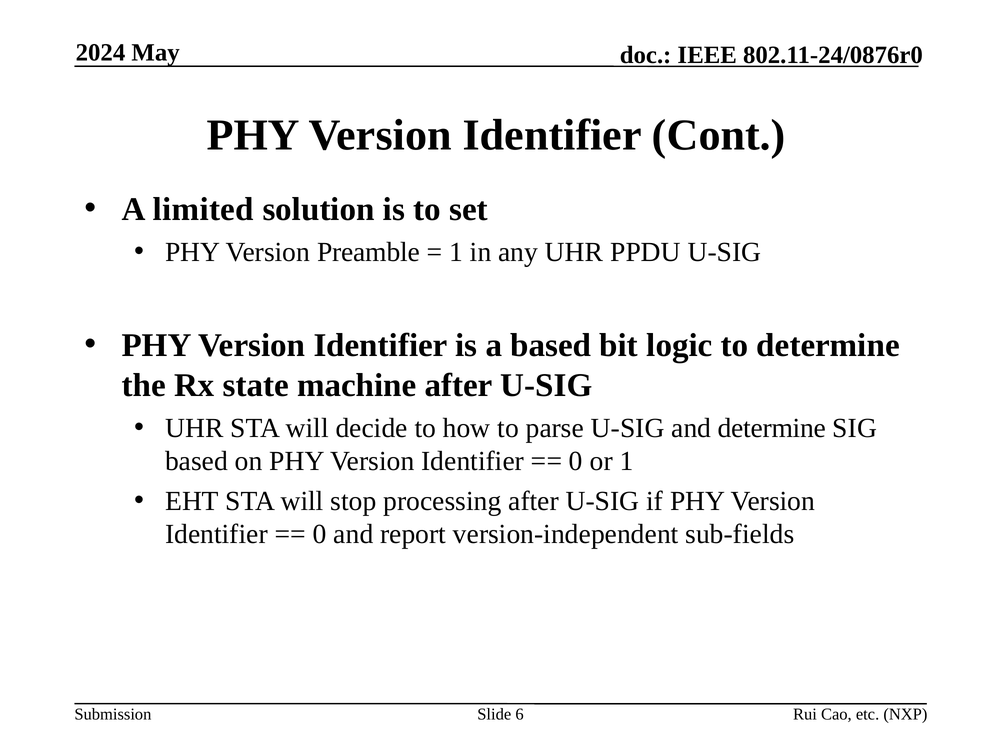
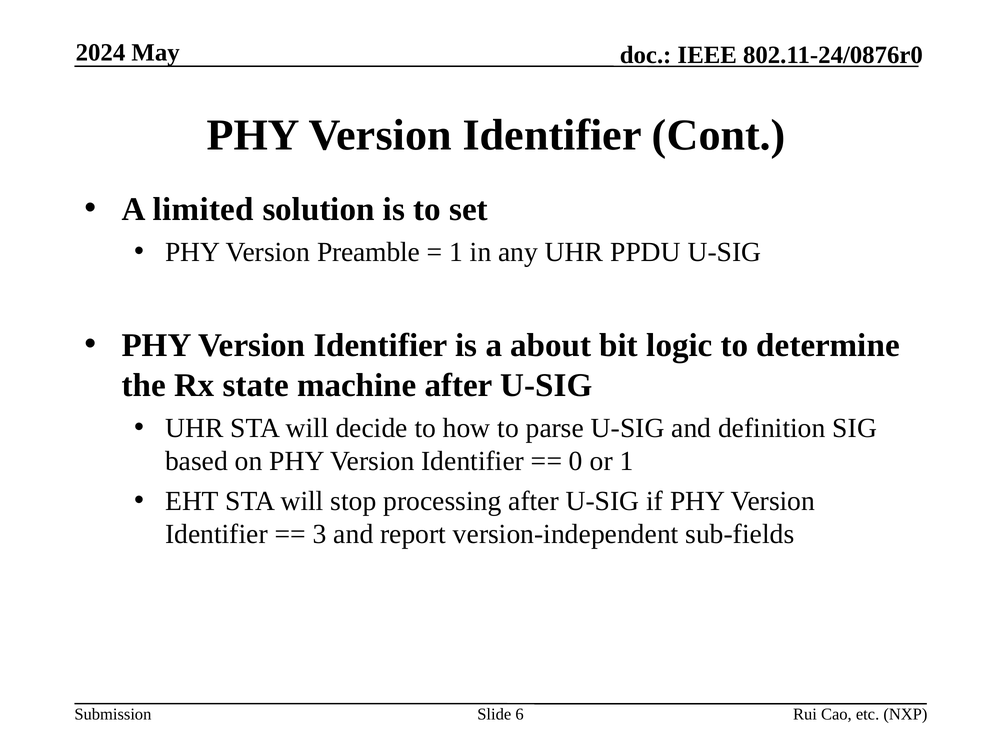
a based: based -> about
and determine: determine -> definition
0 at (320, 534): 0 -> 3
